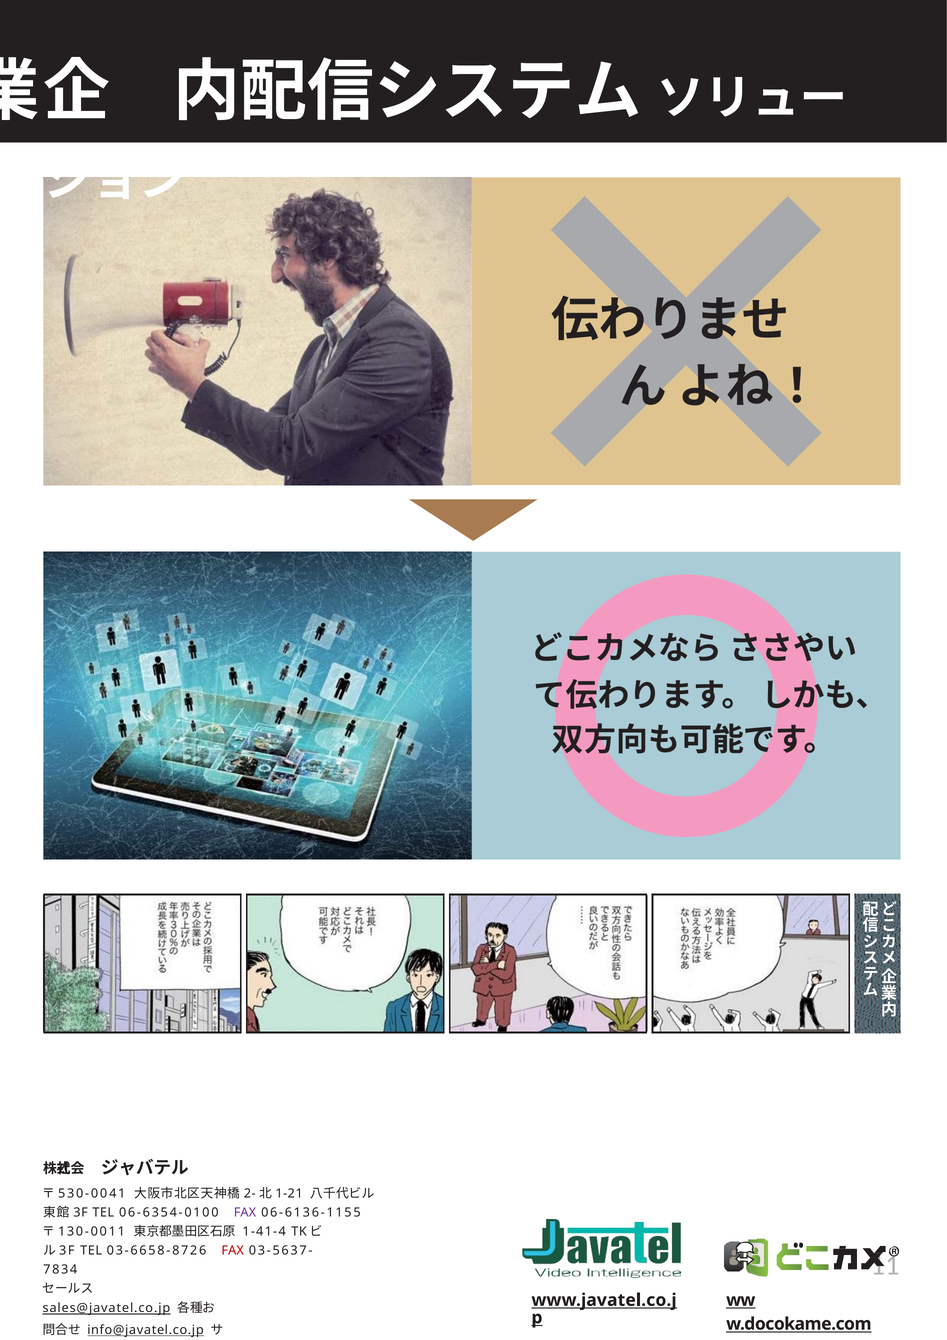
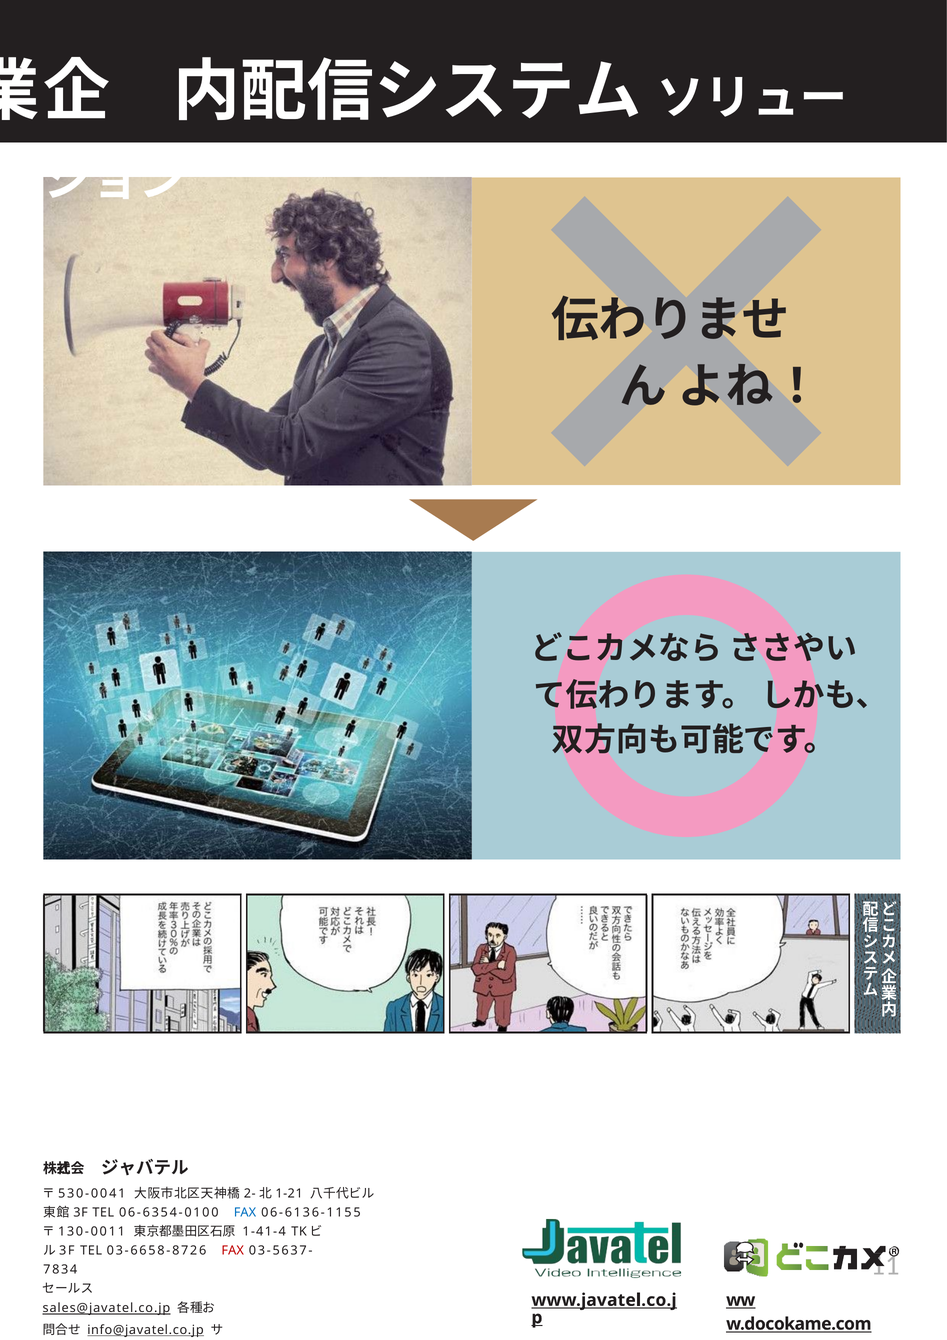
FAX at (245, 1213) colour: purple -> blue
